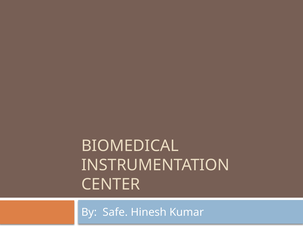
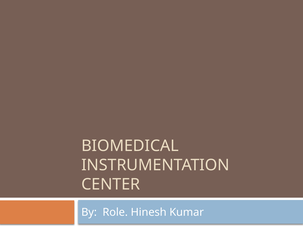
Safe: Safe -> Role
